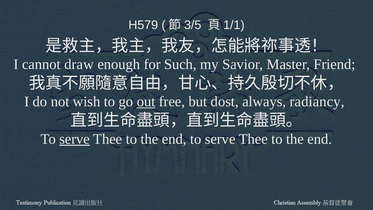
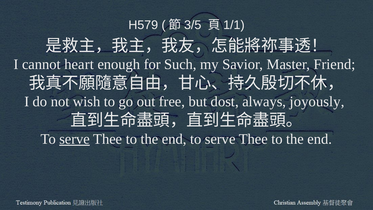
draw: draw -> heart
out underline: present -> none
radiancy: radiancy -> joyously
